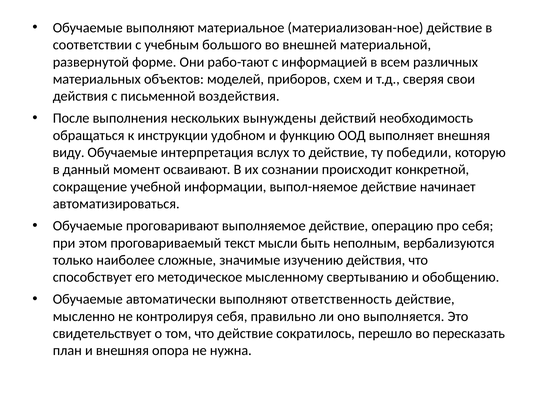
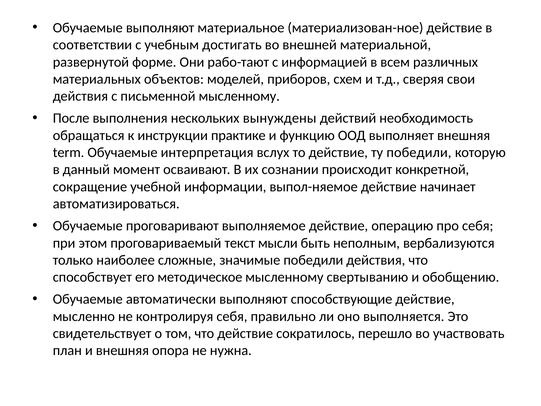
большого: большого -> достигать
письменной воздействия: воздействия -> мысленному
удобном: удобном -> практике
виду: виду -> term
значимые изучению: изучению -> победили
ответственность: ответственность -> способствующие
пересказать: пересказать -> участвовать
